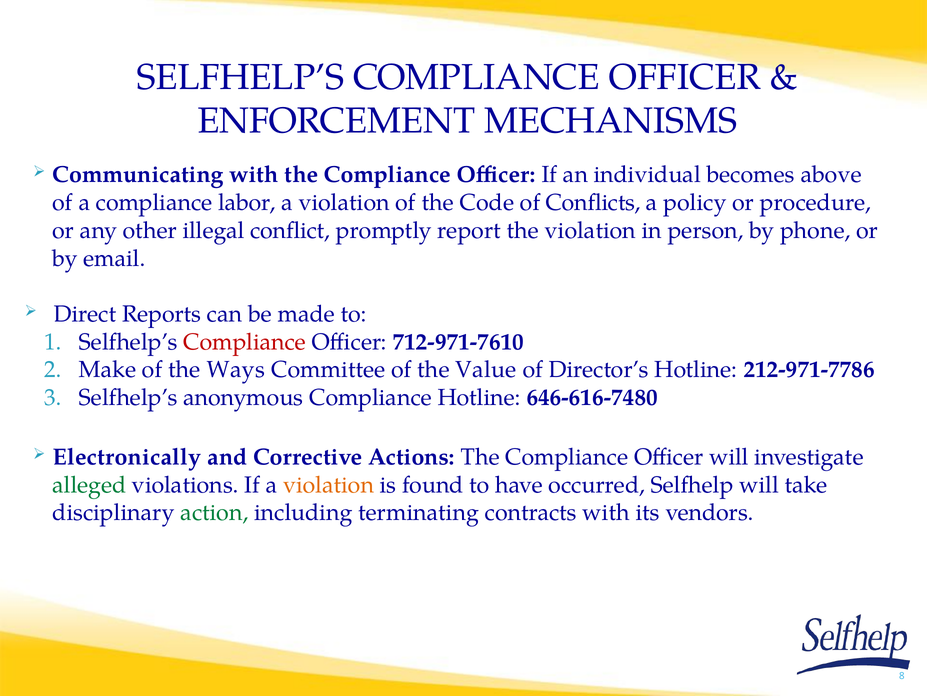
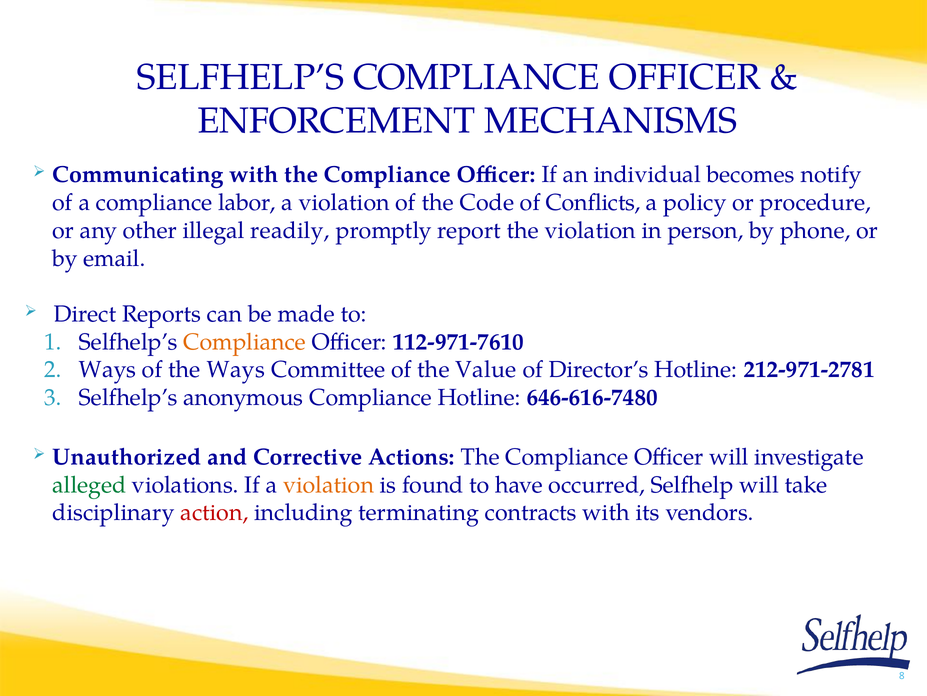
above: above -> notify
conflict: conflict -> readily
Compliance at (245, 342) colour: red -> orange
712-971-7610: 712-971-7610 -> 112-971-7610
Make at (108, 369): Make -> Ways
212-971-7786: 212-971-7786 -> 212-971-2781
Electronically: Electronically -> Unauthorized
action colour: green -> red
